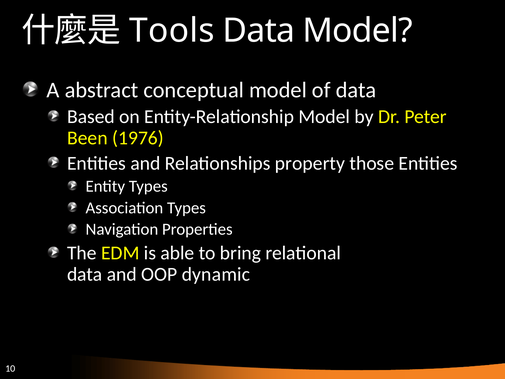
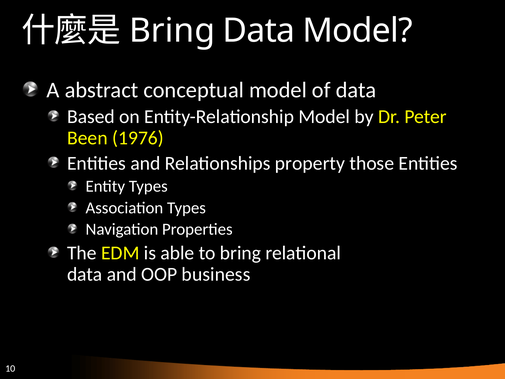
Tools at (172, 31): Tools -> Bring
dynamic: dynamic -> business
